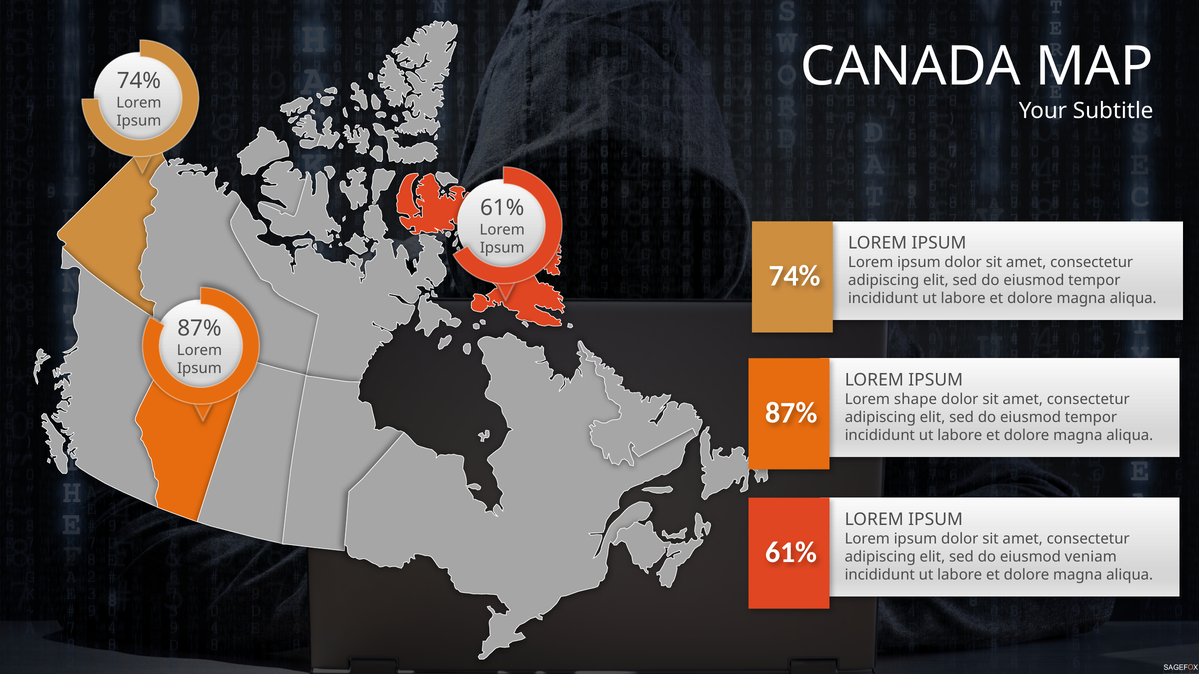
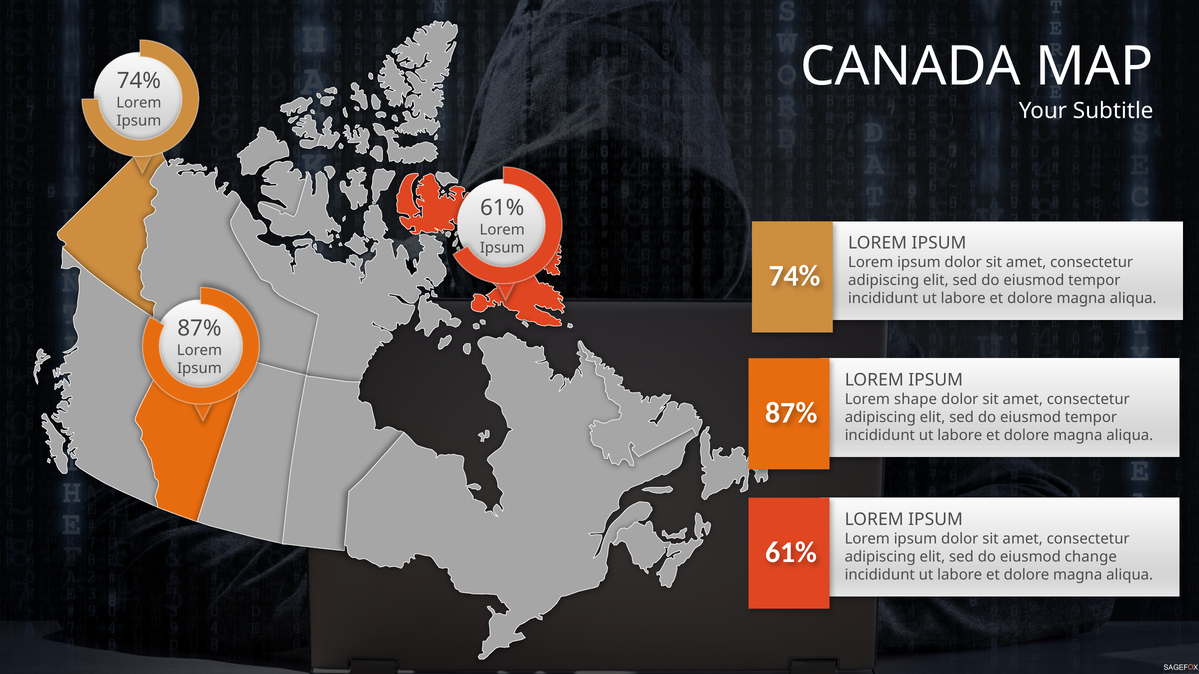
veniam: veniam -> change
